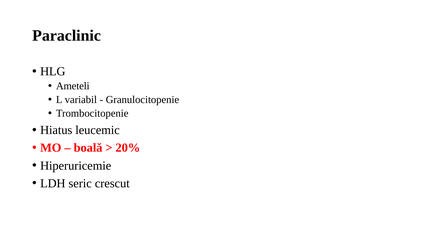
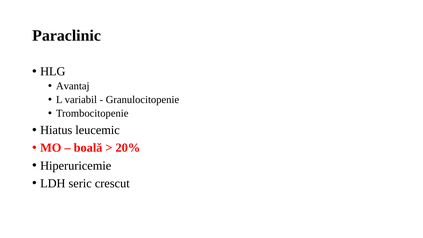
Ameteli: Ameteli -> Avantaj
